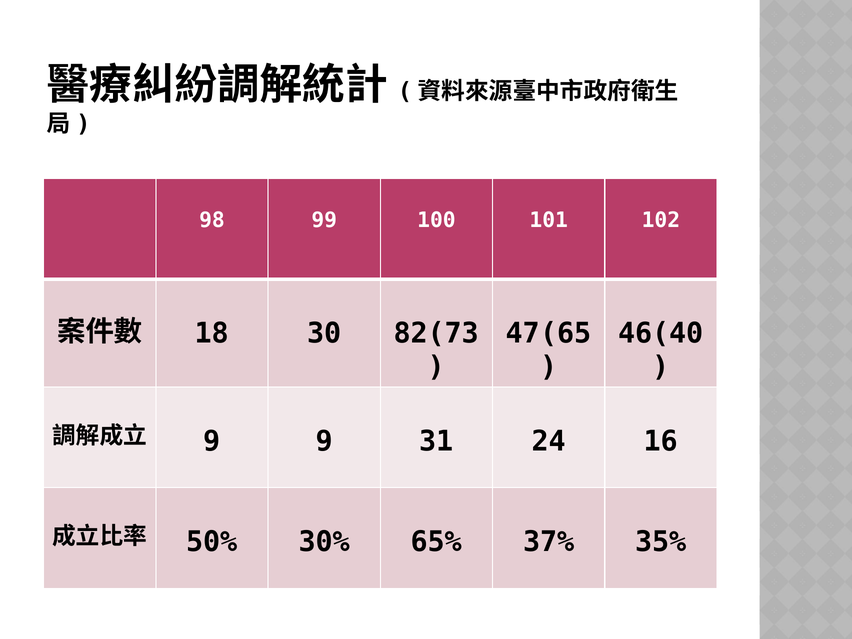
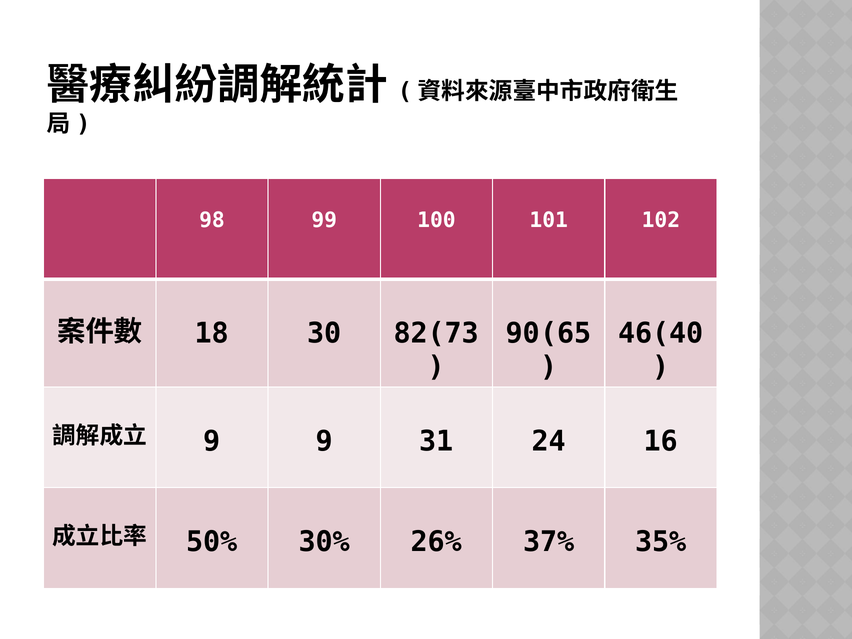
47(65: 47(65 -> 90(65
65%: 65% -> 26%
